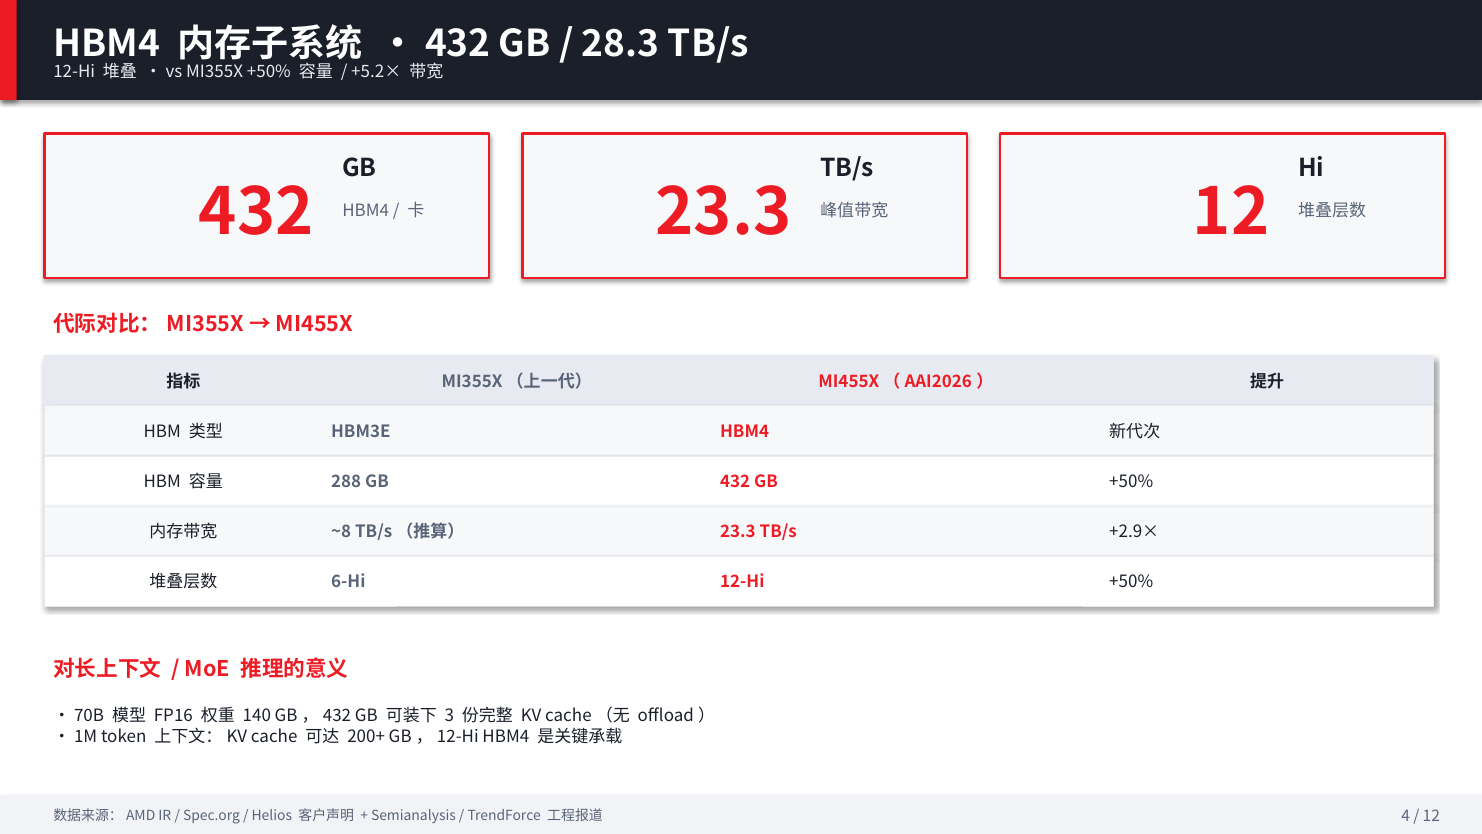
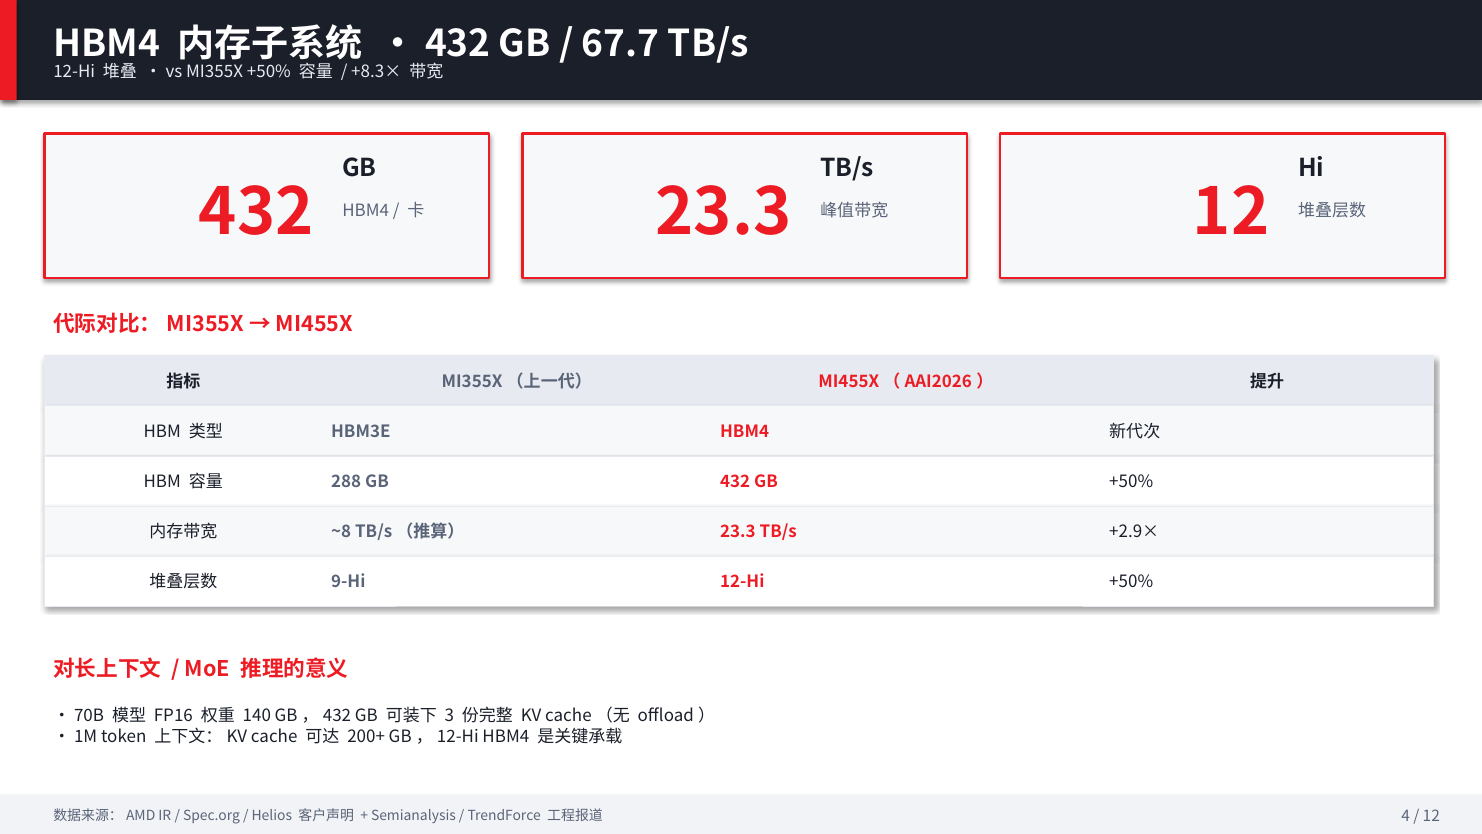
28.3: 28.3 -> 67.7
+5.2×: +5.2× -> +8.3×
6-Hi: 6-Hi -> 9-Hi
